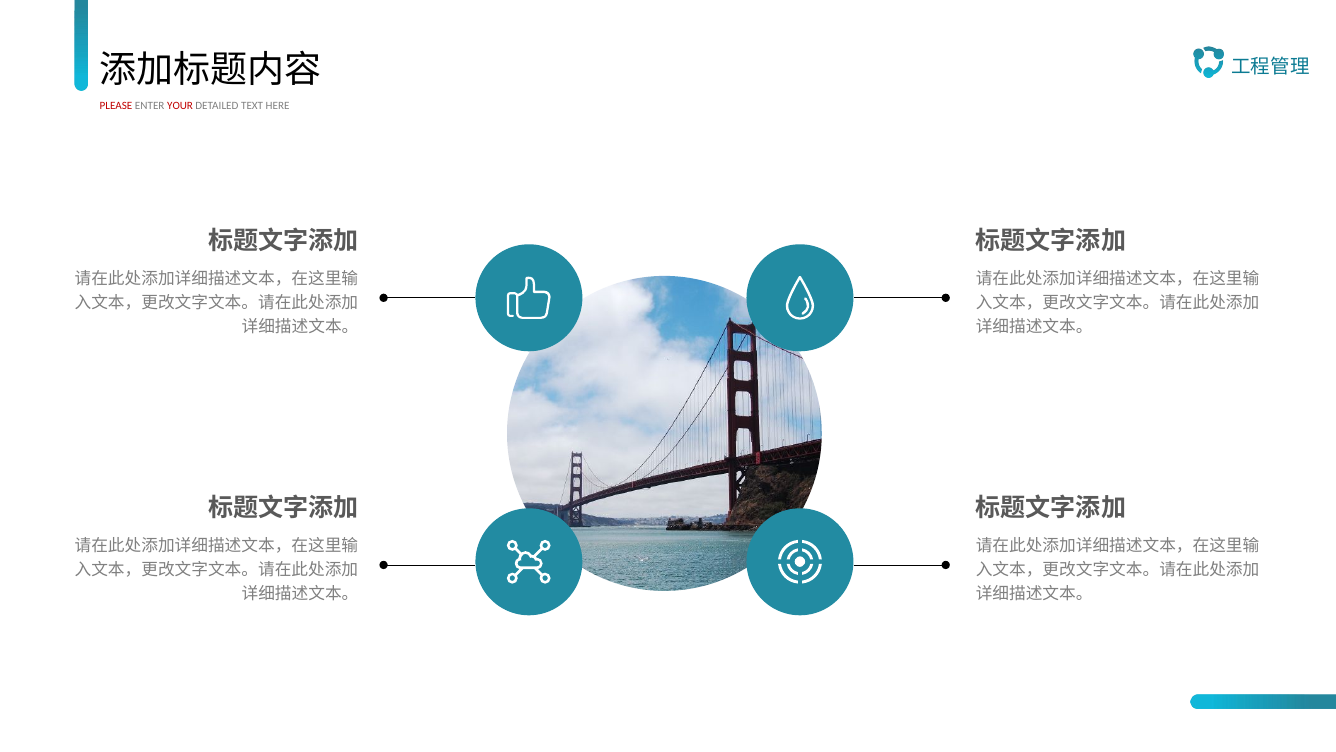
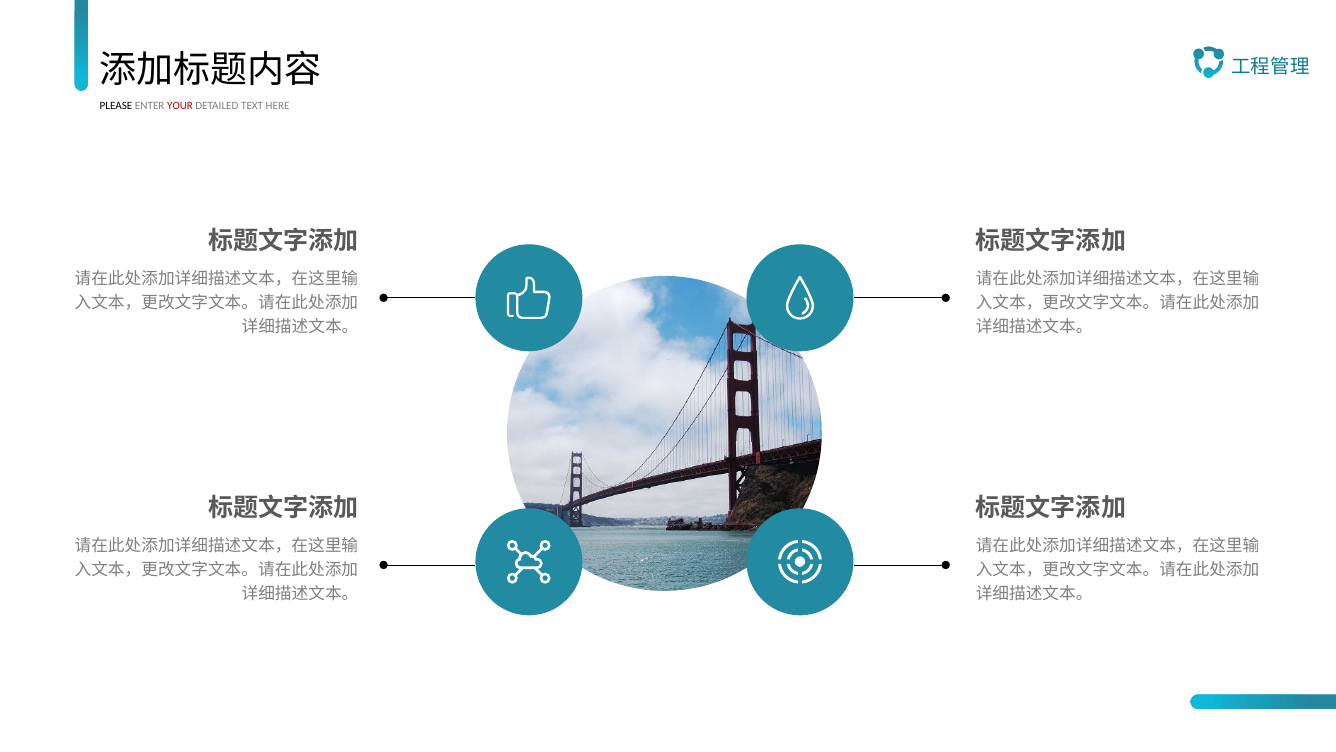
PLEASE colour: red -> black
